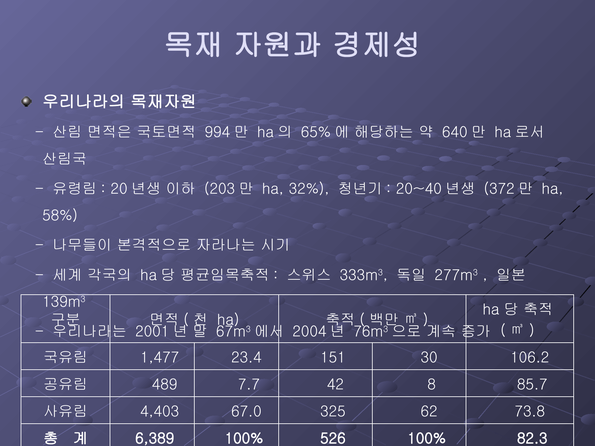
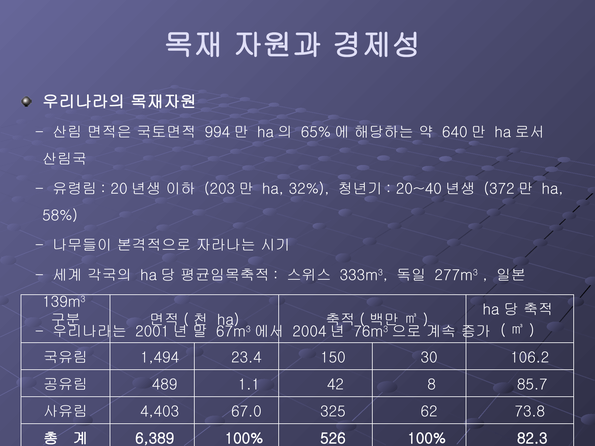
1,477: 1,477 -> 1,494
151: 151 -> 150
7.7: 7.7 -> 1.1
